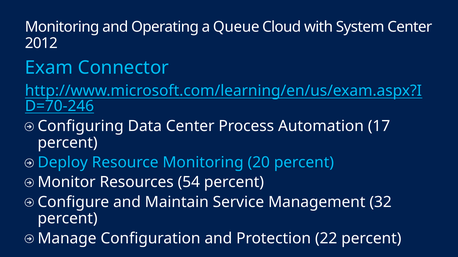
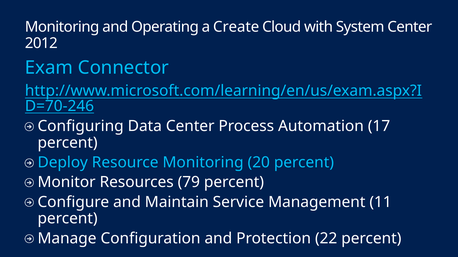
Queue: Queue -> Create
54: 54 -> 79
32: 32 -> 11
